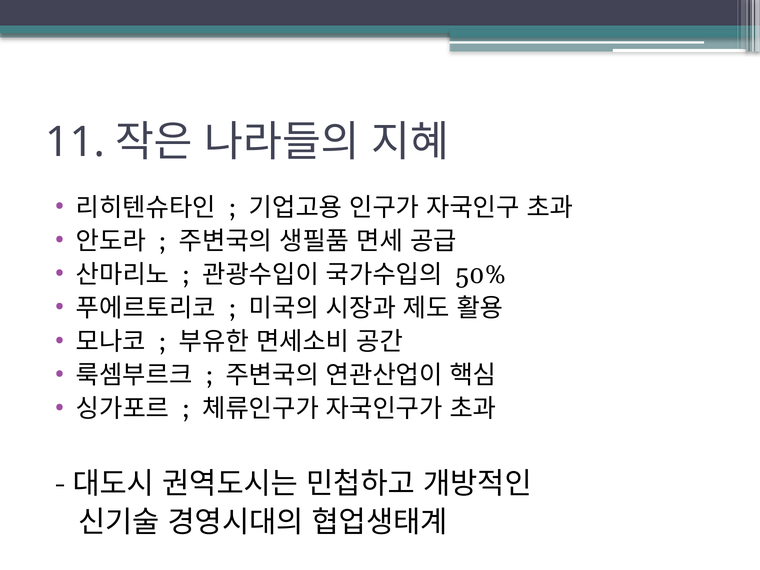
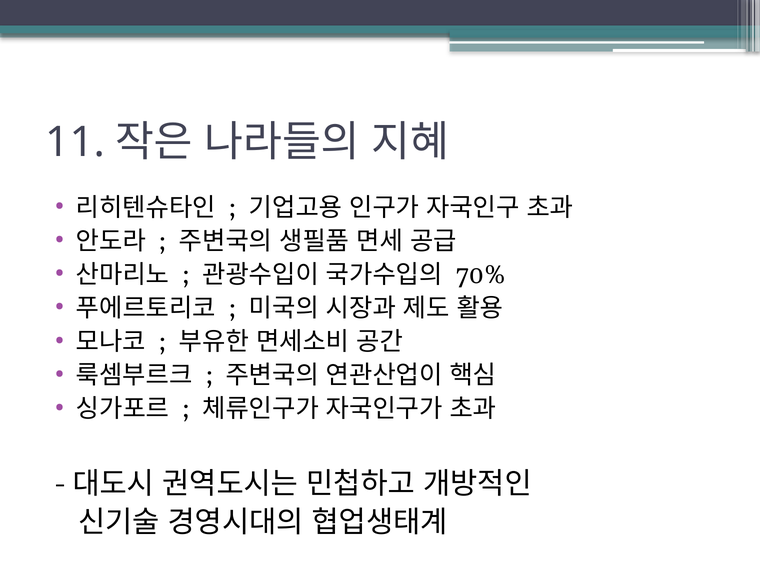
50%: 50% -> 70%
